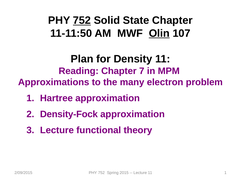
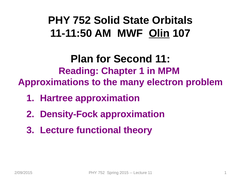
752 at (82, 20) underline: present -> none
State Chapter: Chapter -> Orbitals
Density: Density -> Second
Chapter 7: 7 -> 1
